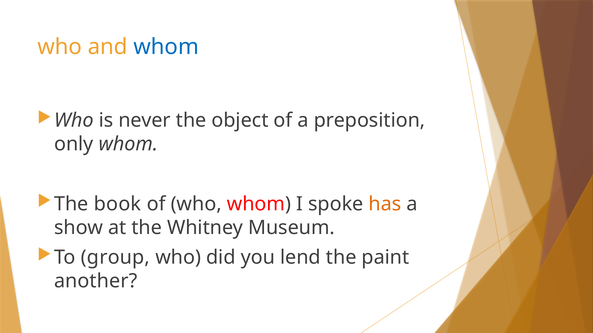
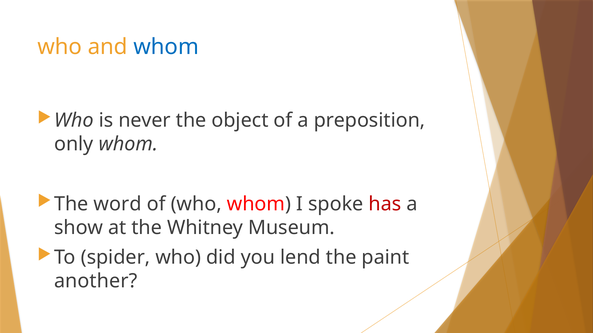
book: book -> word
has colour: orange -> red
group: group -> spider
